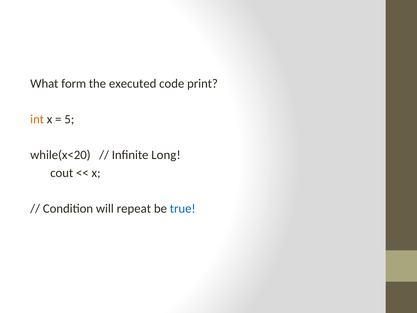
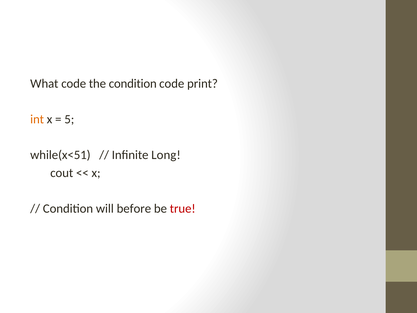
What form: form -> code
the executed: executed -> condition
while(x<20: while(x<20 -> while(x<51
repeat: repeat -> before
true colour: blue -> red
